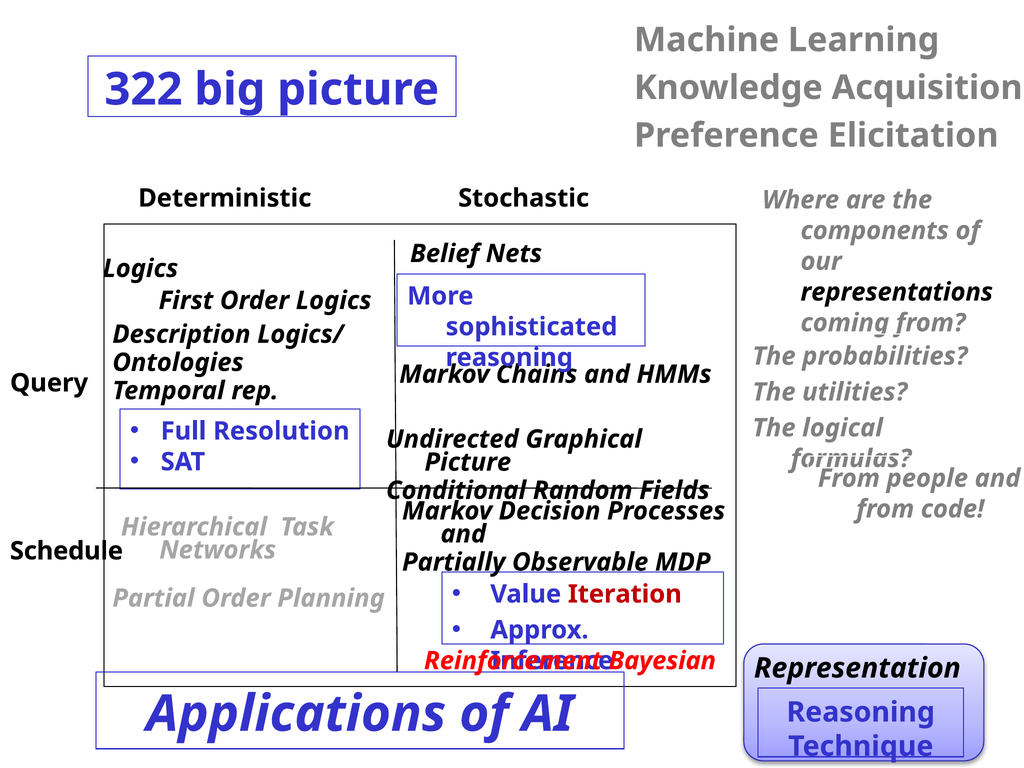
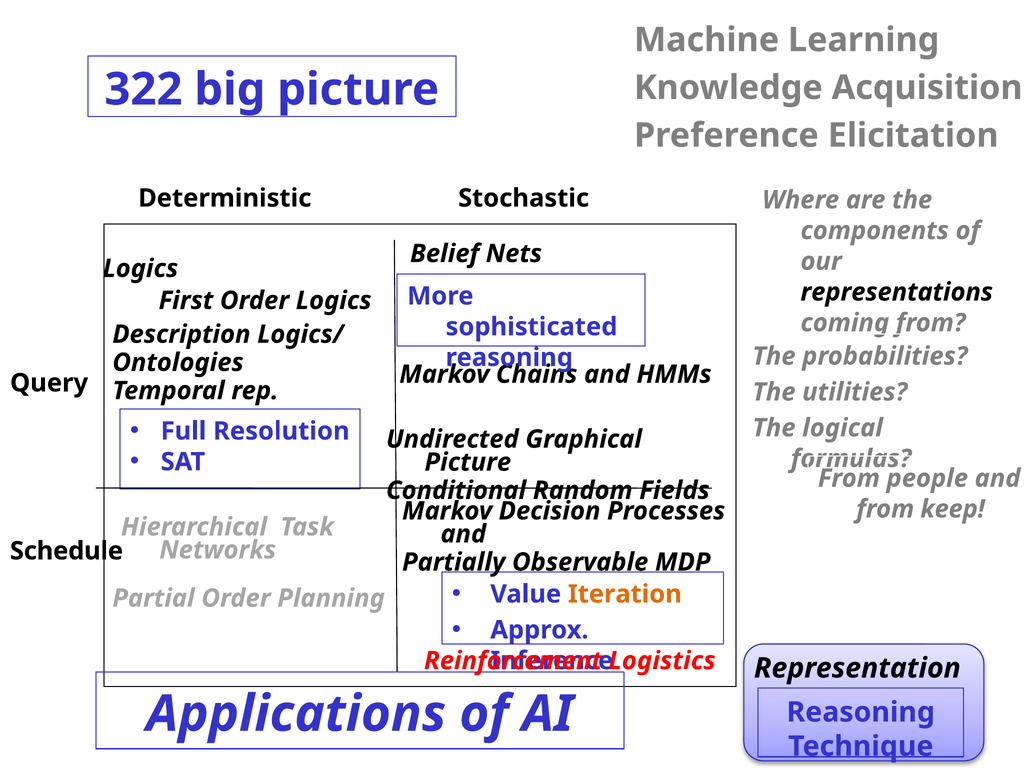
code: code -> keep
Iteration colour: red -> orange
Bayesian: Bayesian -> Logistics
